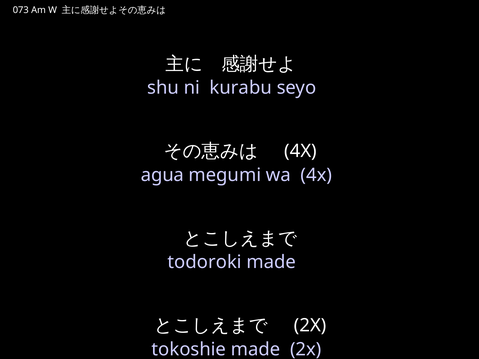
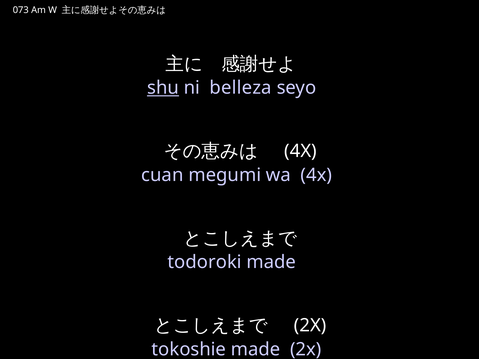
shu underline: none -> present
kurabu: kurabu -> belleza
agua: agua -> cuan
